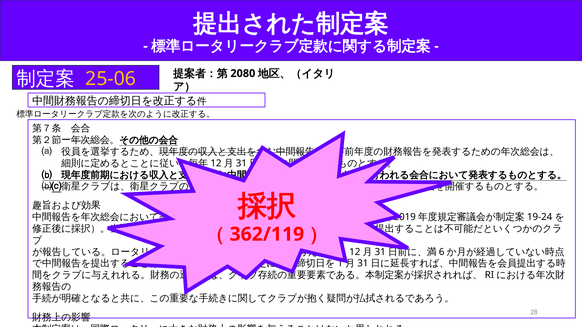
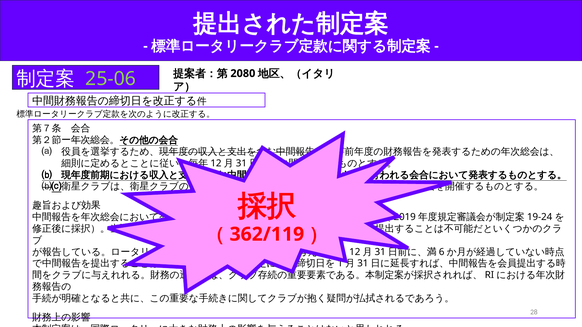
25-06 colour: yellow -> light green
